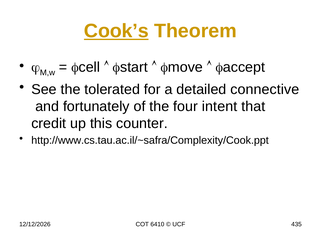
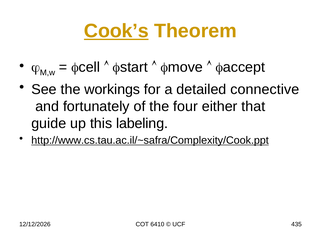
tolerated: tolerated -> workings
intent: intent -> either
credit: credit -> guide
counter: counter -> labeling
http://www.cs.tau.ac.il/~safra/Complexity/Cook.ppt underline: none -> present
